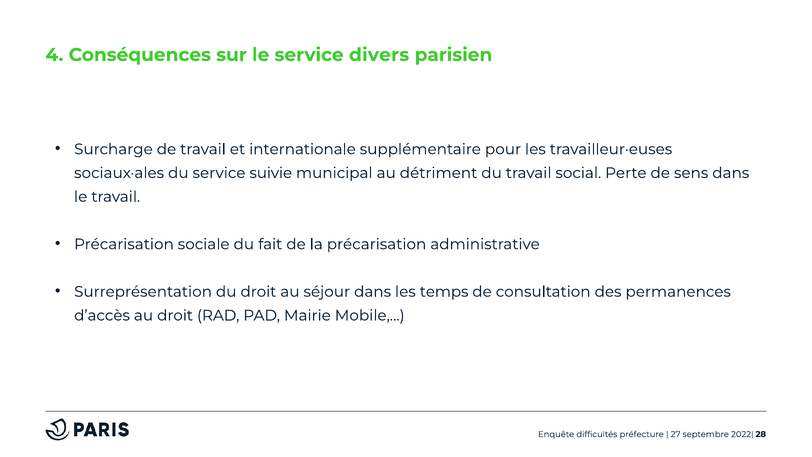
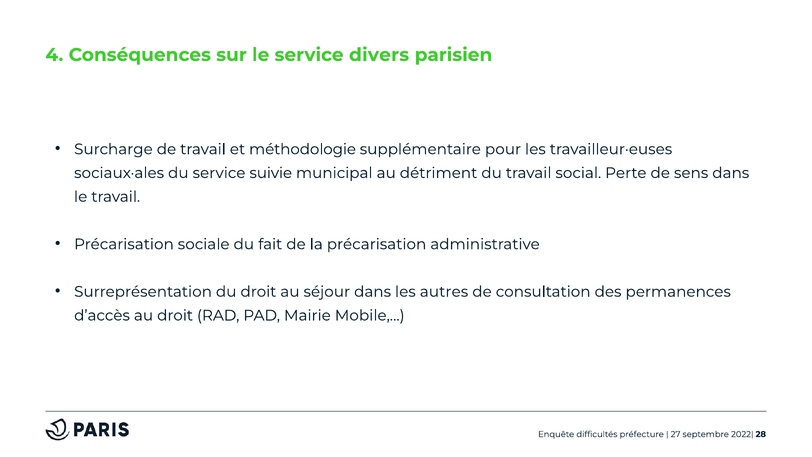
internationale: internationale -> méthodologie
temps: temps -> autres
